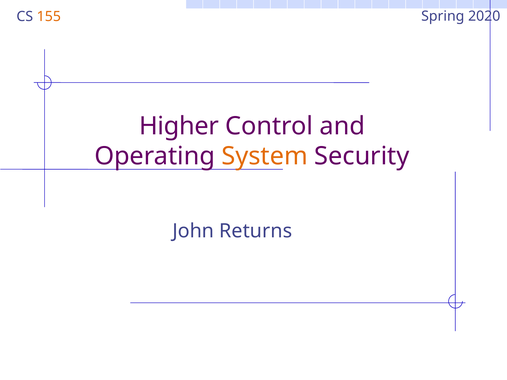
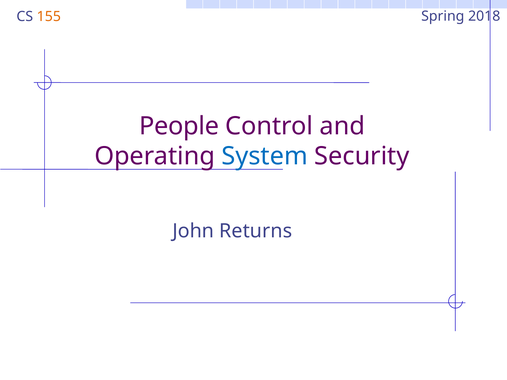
2020: 2020 -> 2018
Higher: Higher -> People
System colour: orange -> blue
